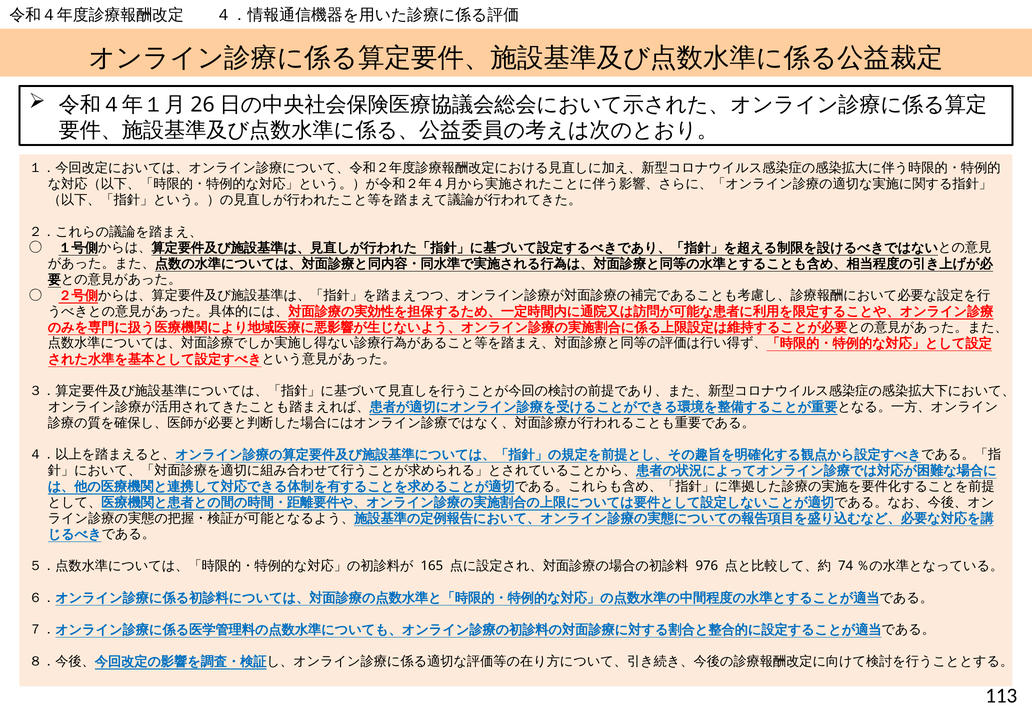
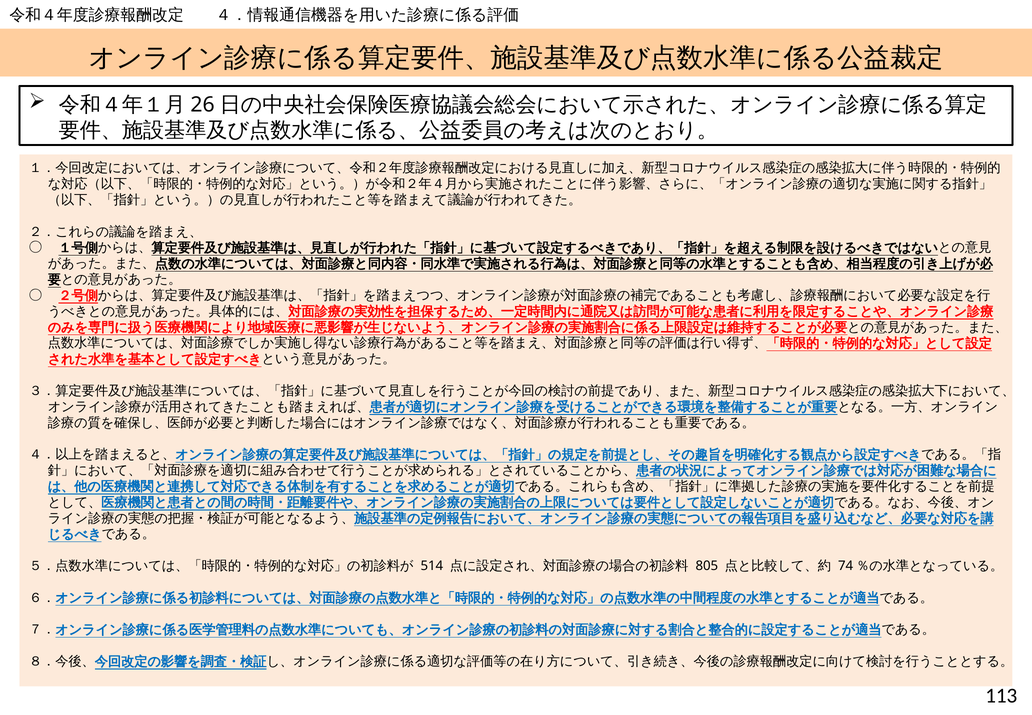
165: 165 -> 514
976: 976 -> 805
